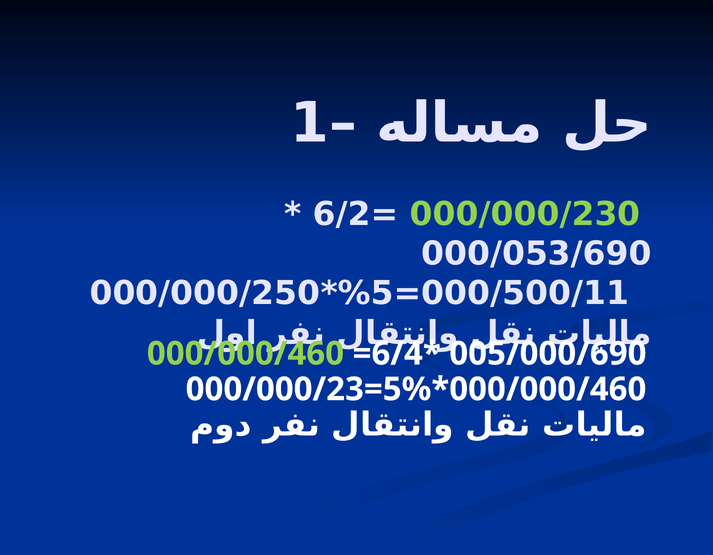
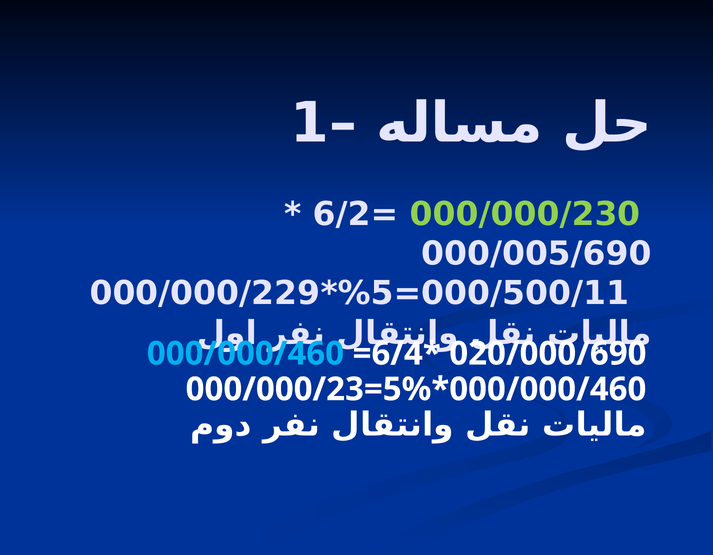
000/053/690: 000/053/690 -> 000/005/690
000/000/250: 000/000/250 -> 000/000/229
000/000/460 colour: light green -> light blue
005/000/690: 005/000/690 -> 020/000/690
